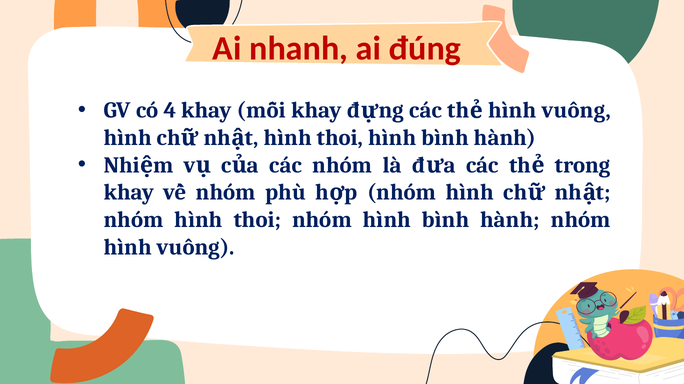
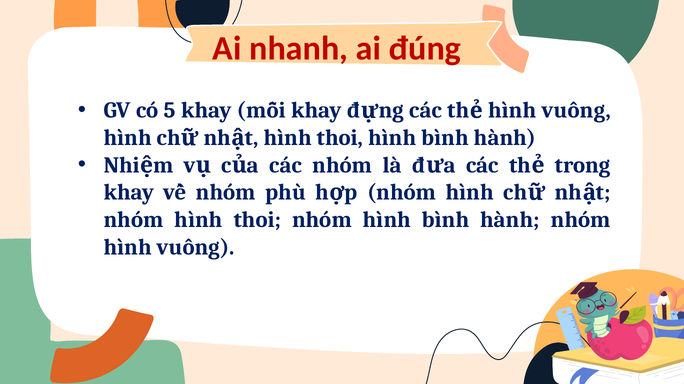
4: 4 -> 5
